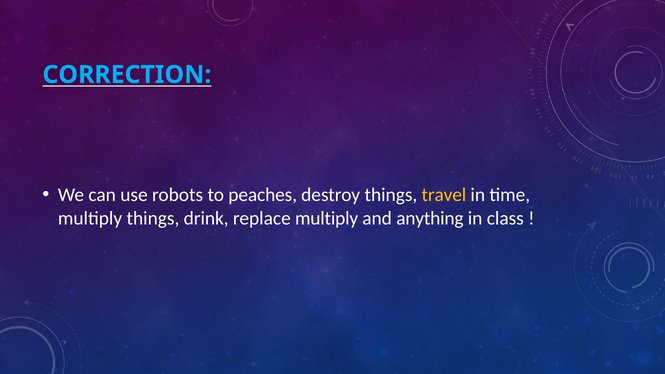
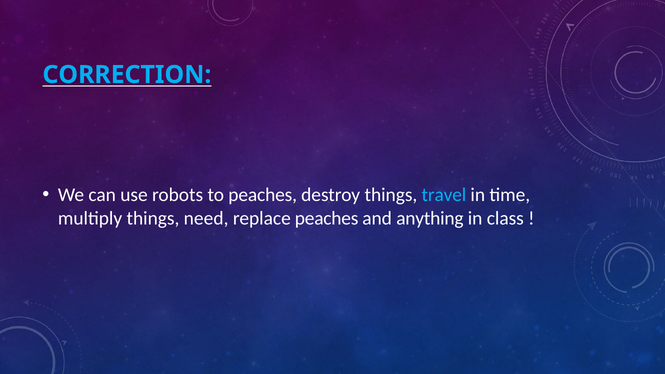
travel colour: yellow -> light blue
drink: drink -> need
replace multiply: multiply -> peaches
